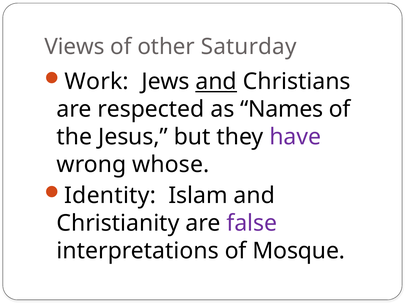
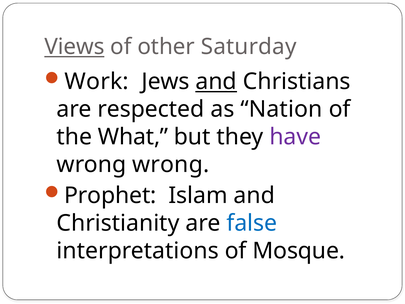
Views underline: none -> present
Names: Names -> Nation
Jesus: Jesus -> What
wrong whose: whose -> wrong
Identity: Identity -> Prophet
false colour: purple -> blue
